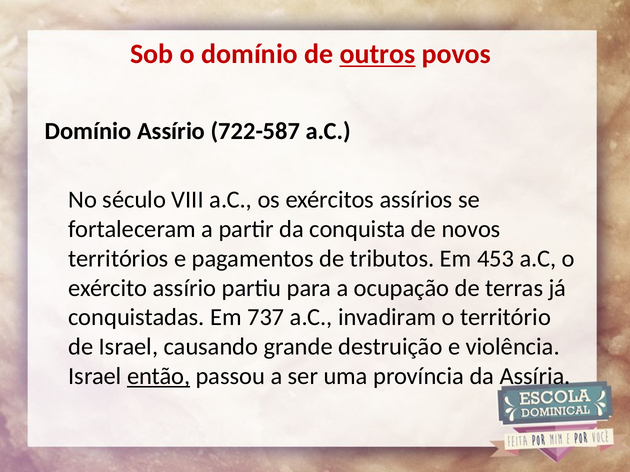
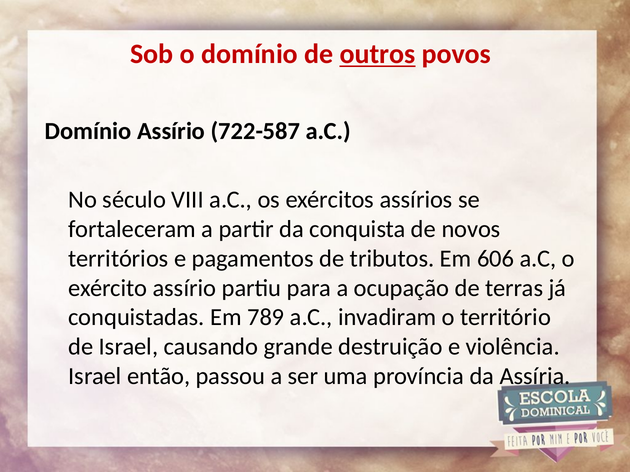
453: 453 -> 606
737: 737 -> 789
então underline: present -> none
